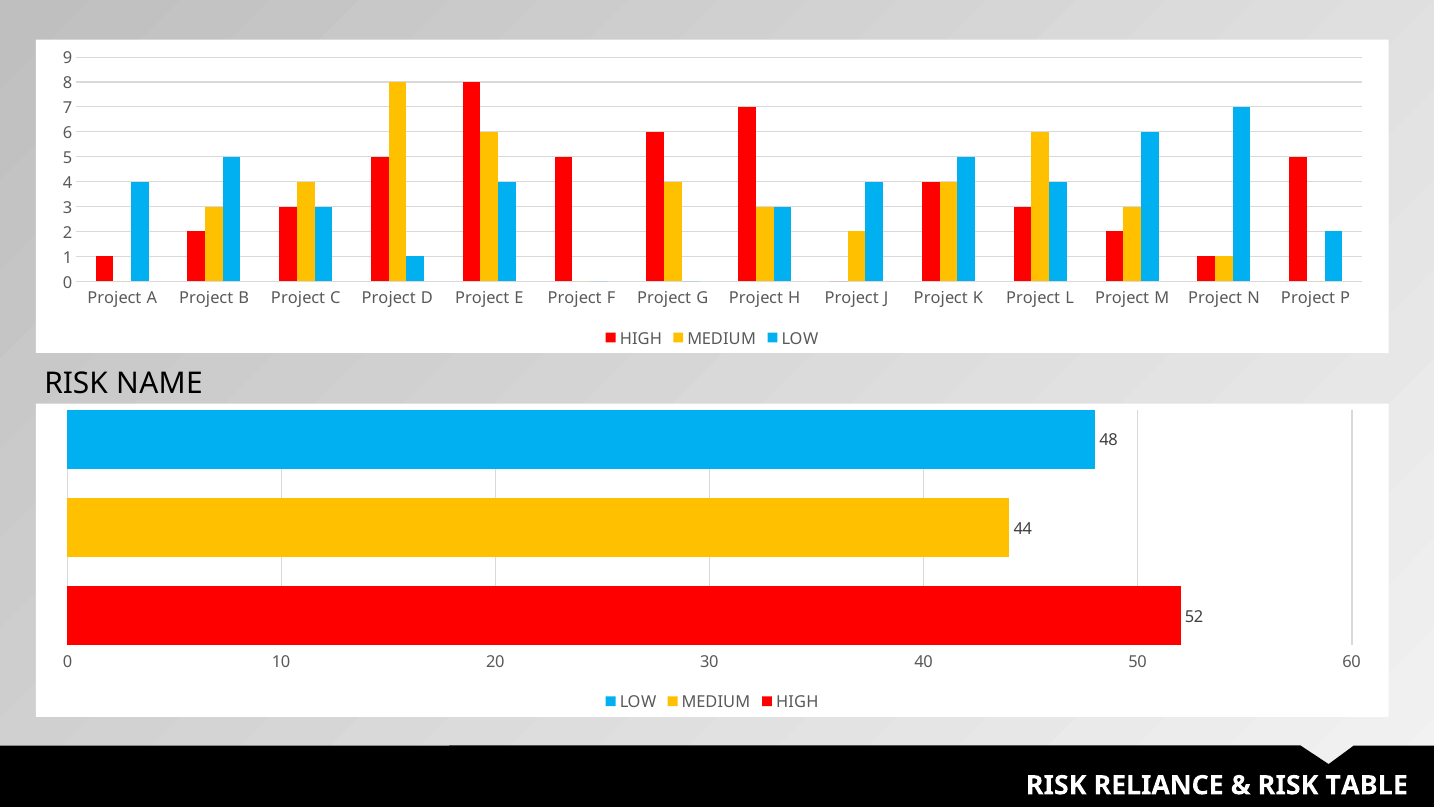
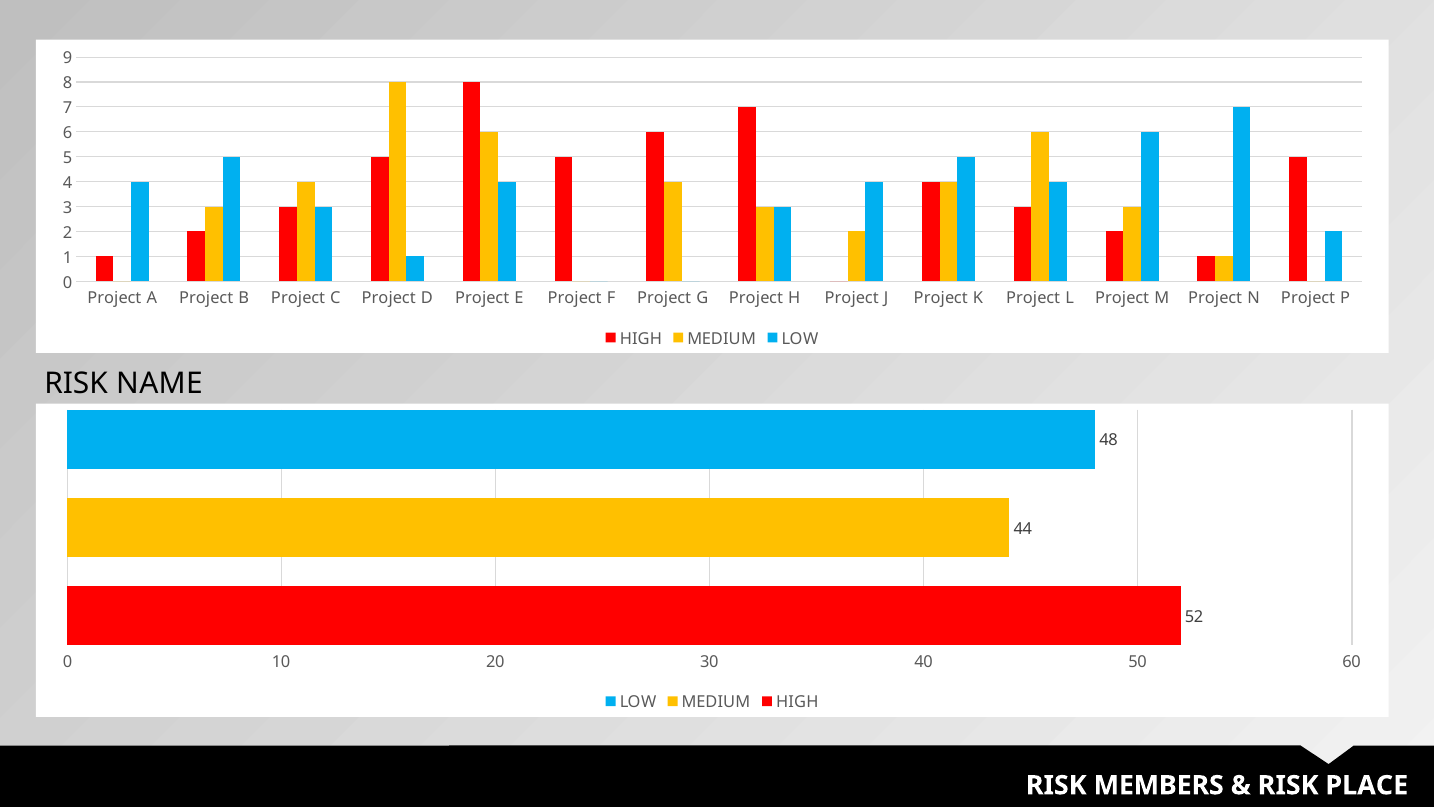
RELIANCE: RELIANCE -> MEMBERS
TABLE: TABLE -> PLACE
